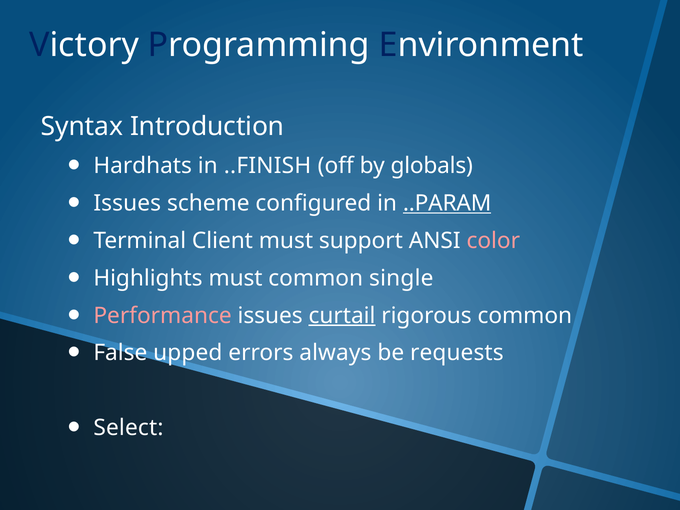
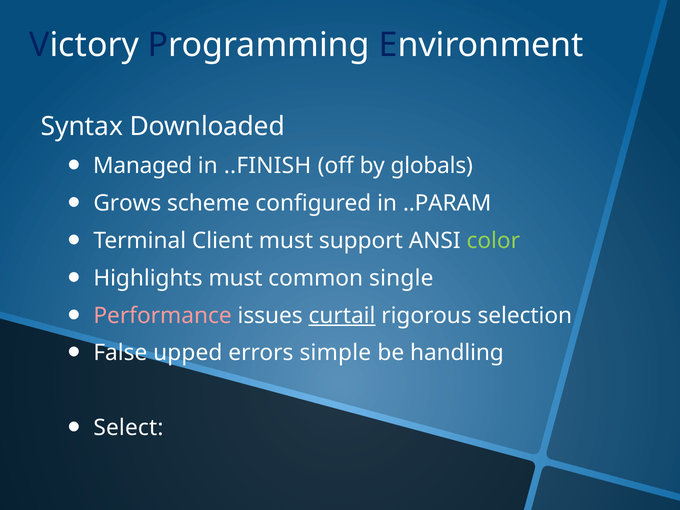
Introduction: Introduction -> Downloaded
Hardhats: Hardhats -> Managed
Issues at (127, 203): Issues -> Grows
..PARAM underline: present -> none
color colour: pink -> light green
rigorous common: common -> selection
always: always -> simple
requests: requests -> handling
